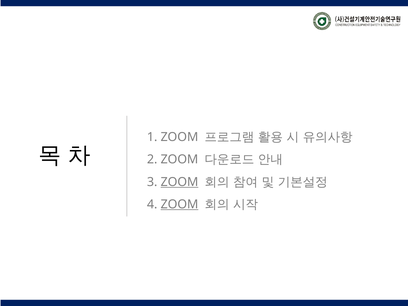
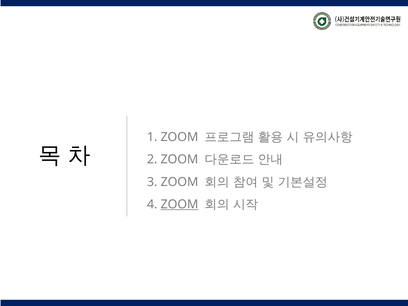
ZOOM at (179, 182) underline: present -> none
